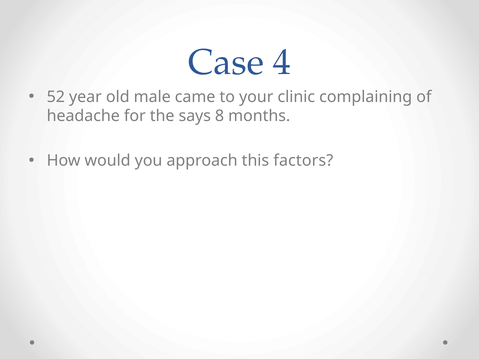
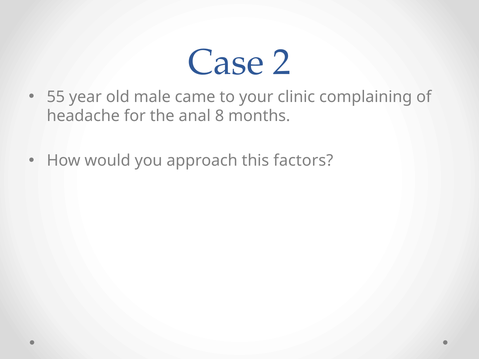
4: 4 -> 2
52: 52 -> 55
says: says -> anal
